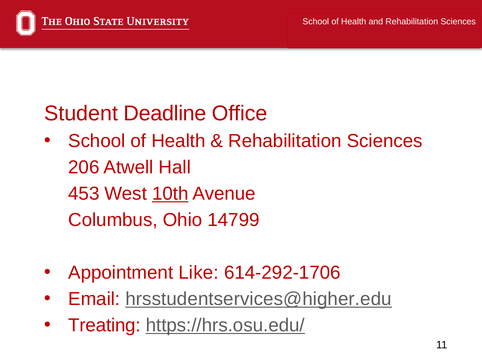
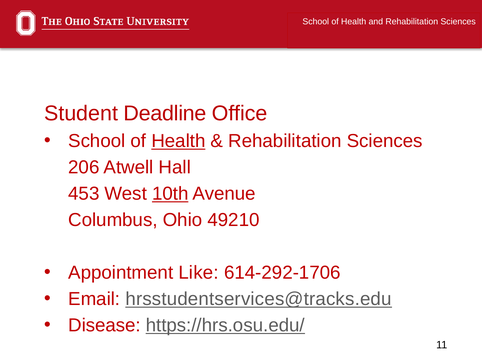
Health at (178, 141) underline: none -> present
14799: 14799 -> 49210
hrsstudentservices@higher.edu: hrsstudentservices@higher.edu -> hrsstudentservices@tracks.edu
Treating: Treating -> Disease
